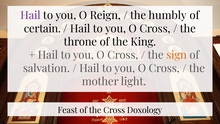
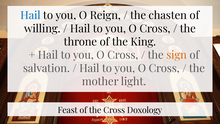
Hail at (31, 15) colour: purple -> blue
humbly: humbly -> chasten
certain: certain -> willing
